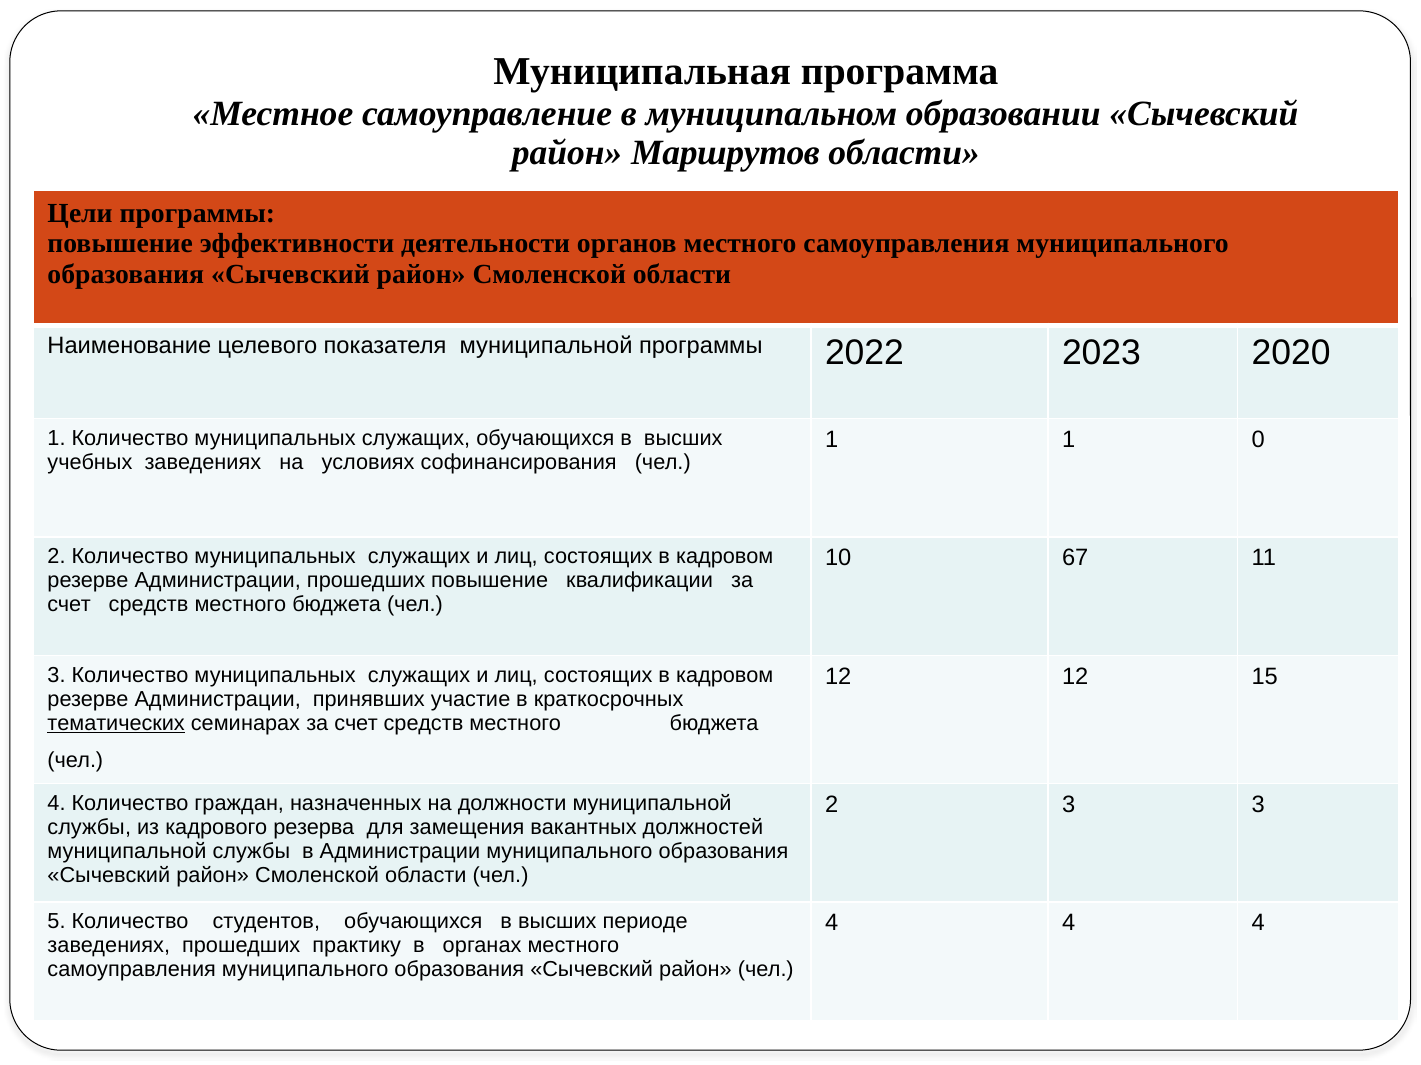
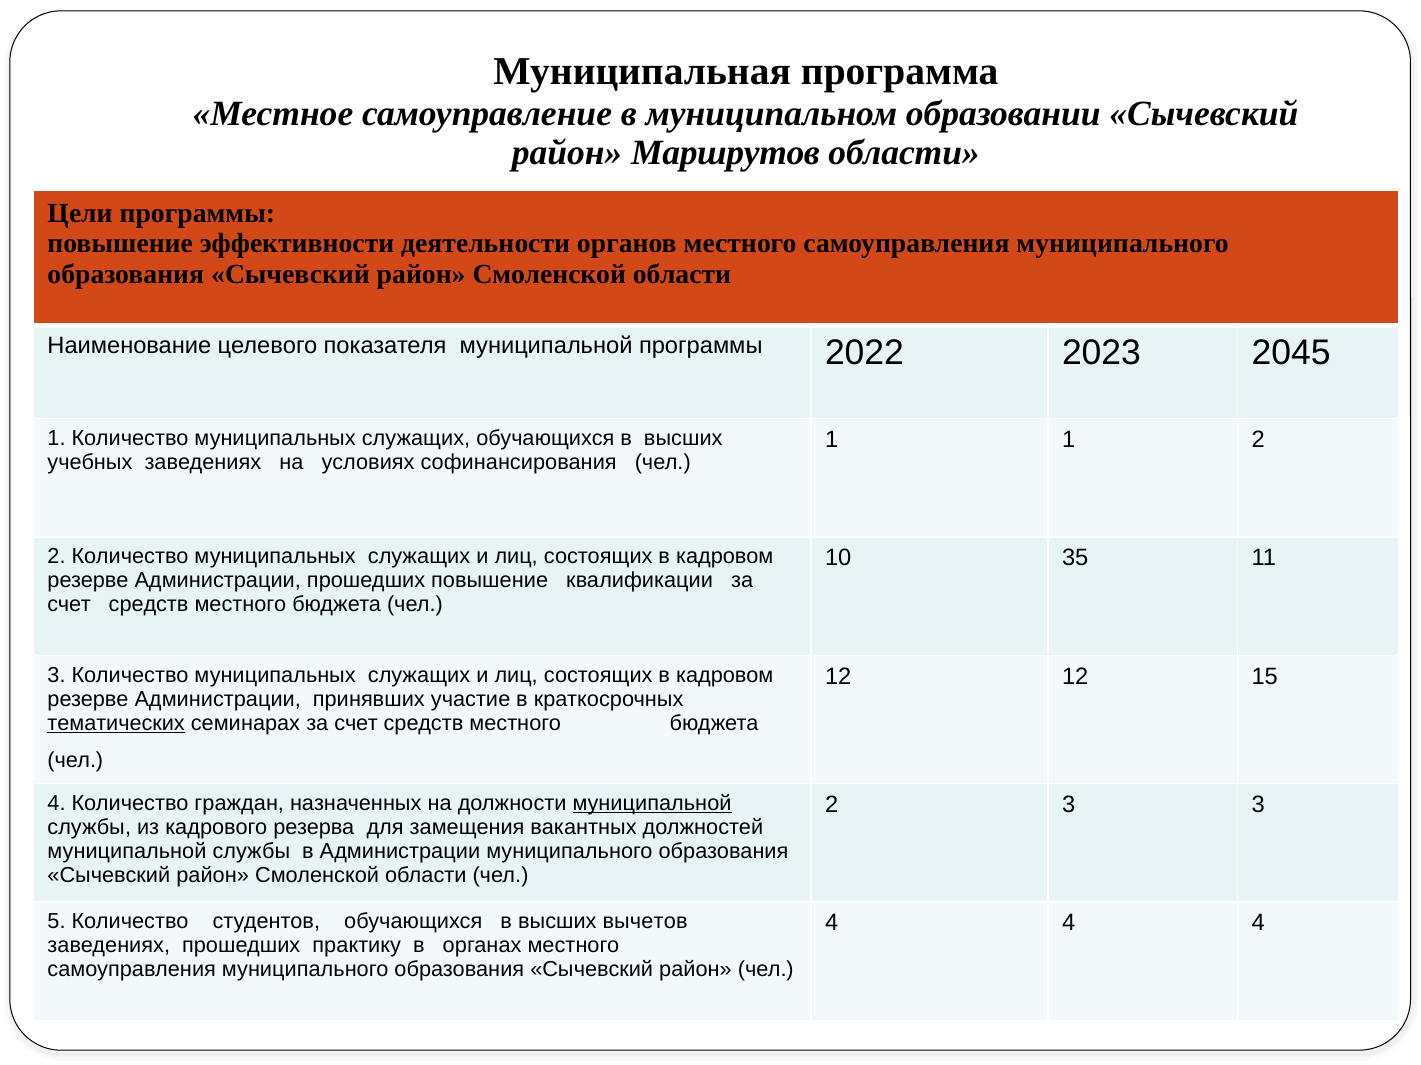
2020: 2020 -> 2045
1 0: 0 -> 2
67: 67 -> 35
муниципальной at (652, 804) underline: none -> present
периоде: периоде -> вычетов
